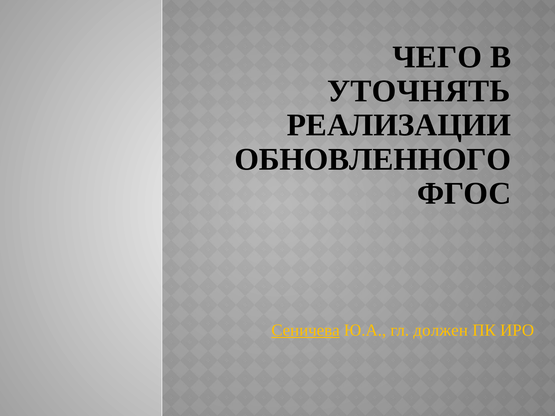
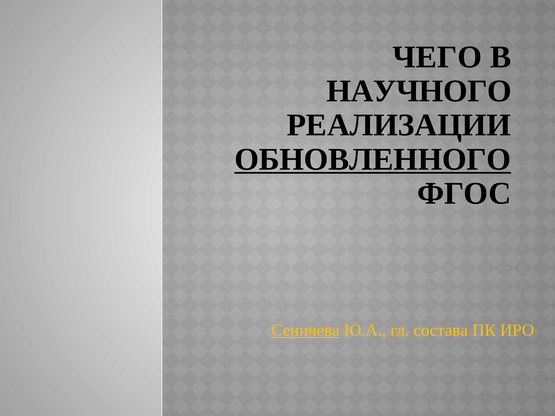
УТОЧНЯТЬ: УТОЧНЯТЬ -> НАУЧНОГО
ОБНОВЛЕННОГО underline: none -> present
должен: должен -> состава
